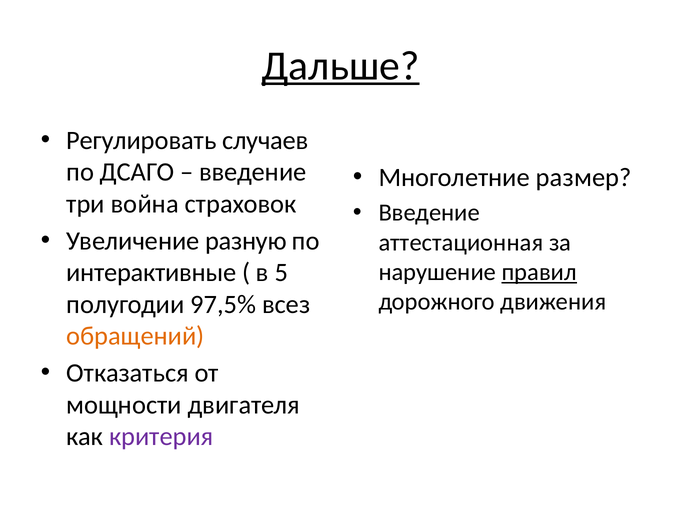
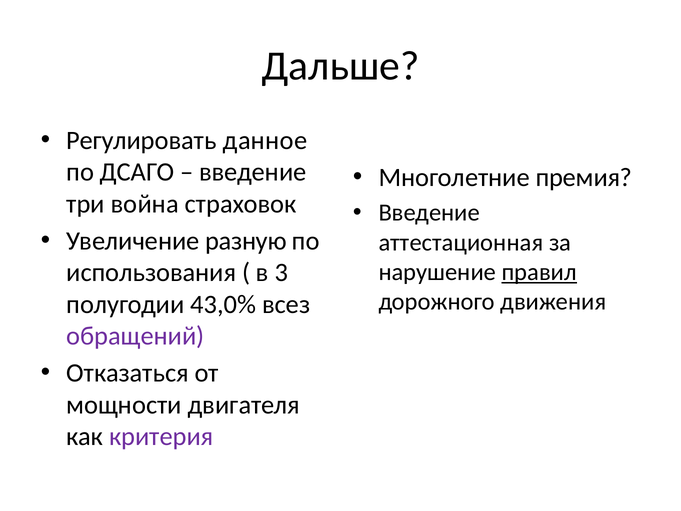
Дальше underline: present -> none
случаев: случаев -> данное
размер: размер -> премия
интерактивные: интерактивные -> использования
5: 5 -> 3
97,5%: 97,5% -> 43,0%
обращений colour: orange -> purple
